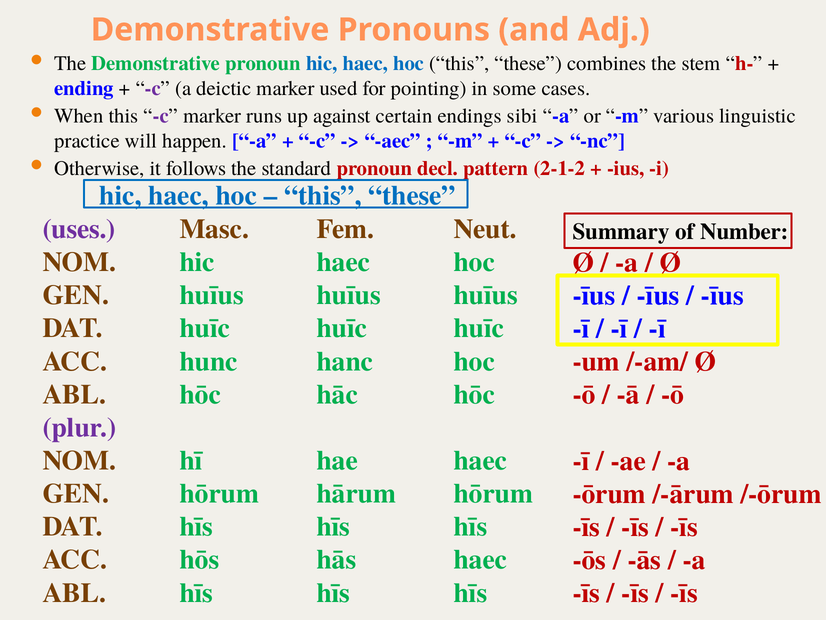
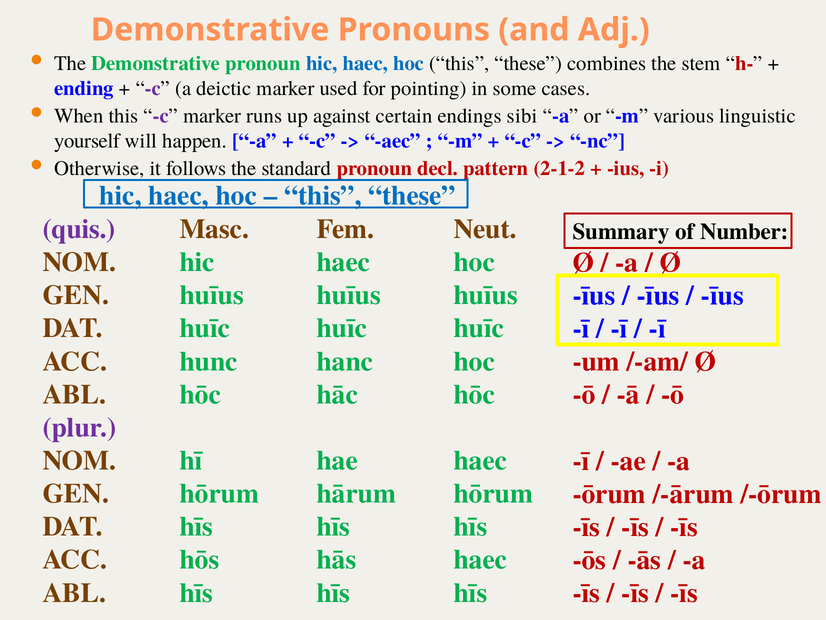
practice: practice -> yourself
uses: uses -> quis
